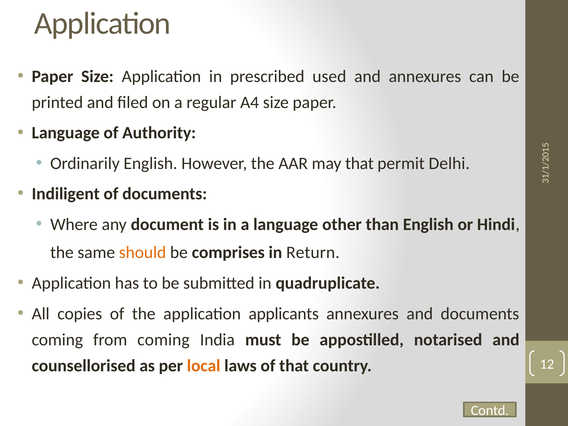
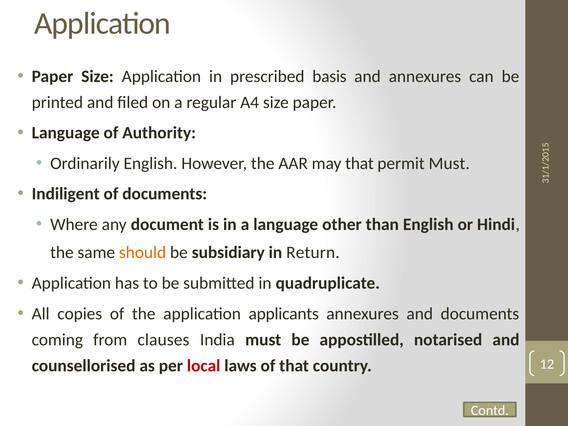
used: used -> basis
permit Delhi: Delhi -> Must
comprises: comprises -> subsidiary
from coming: coming -> clauses
local colour: orange -> red
